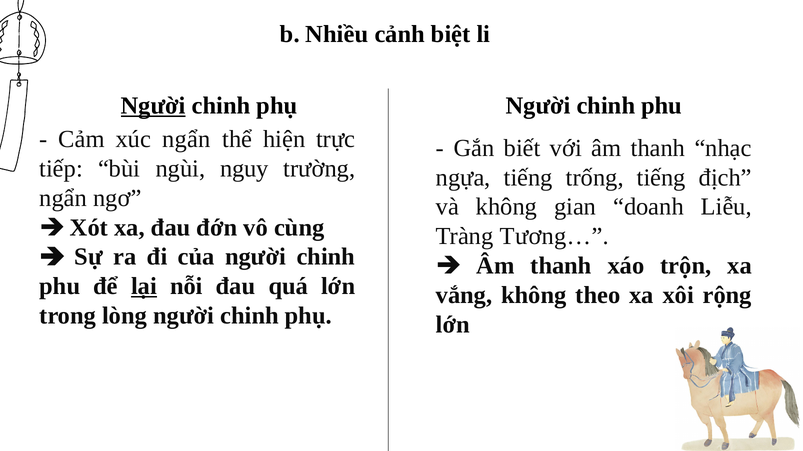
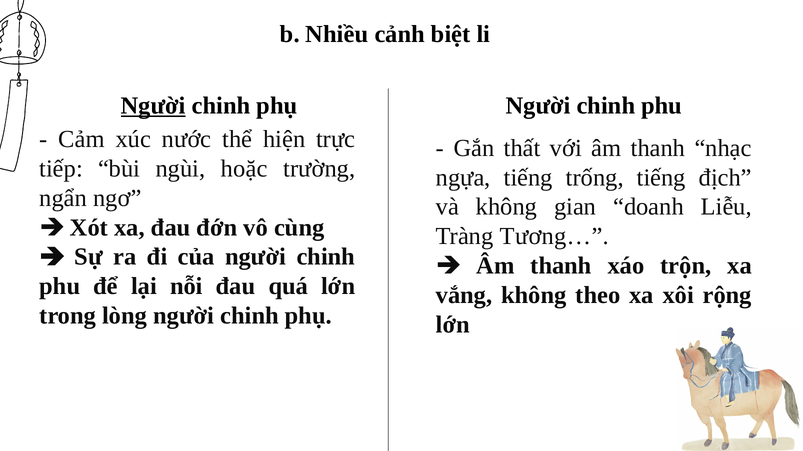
xúc ngẩn: ngẩn -> nước
biết: biết -> thất
nguy: nguy -> hoặc
lại underline: present -> none
